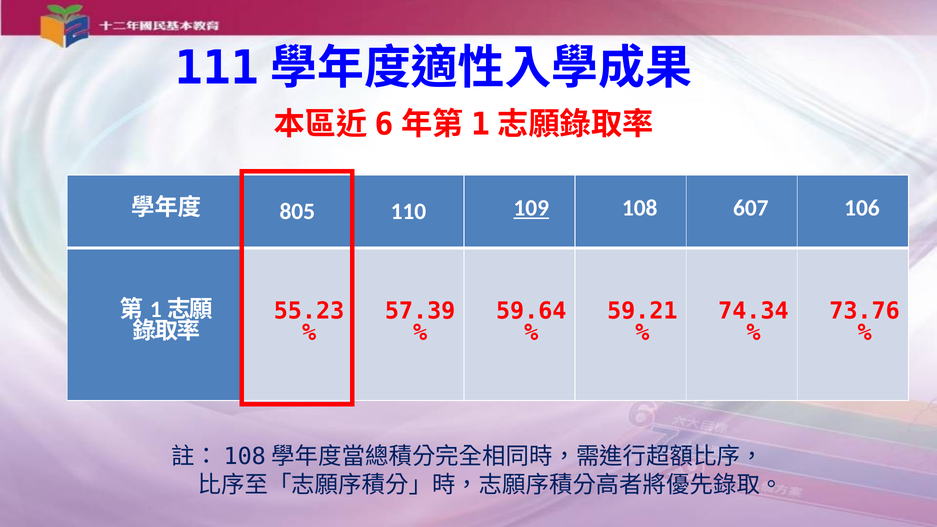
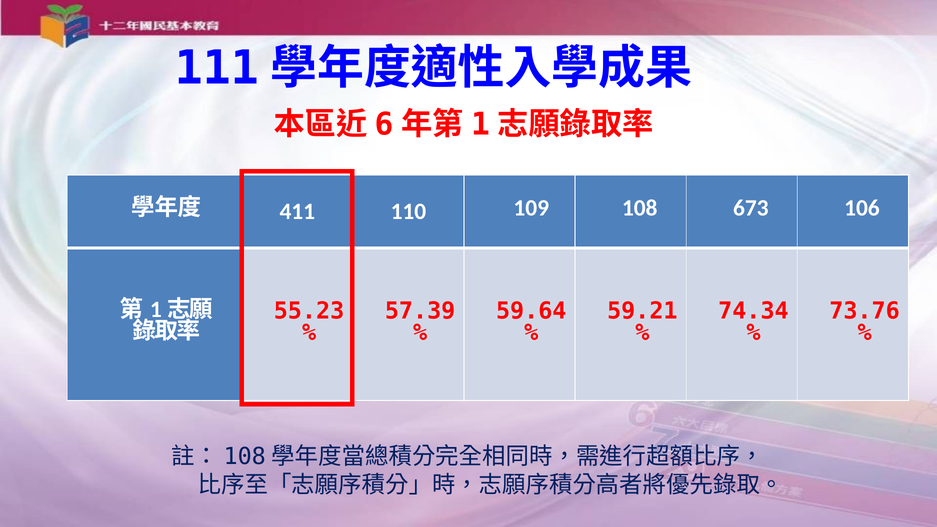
805: 805 -> 411
109 underline: present -> none
607: 607 -> 673
